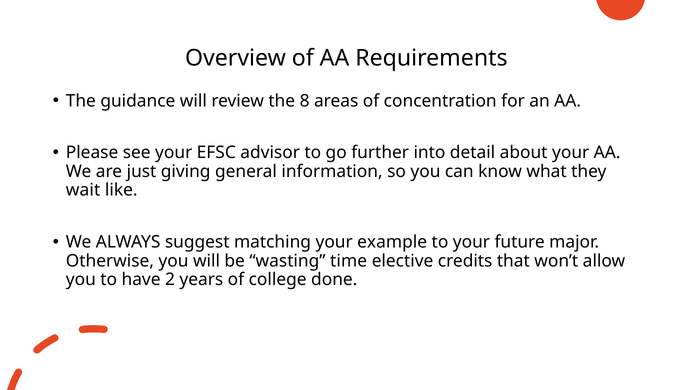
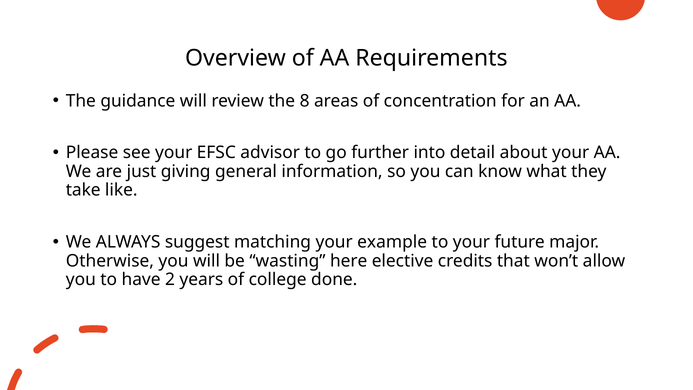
wait: wait -> take
time: time -> here
